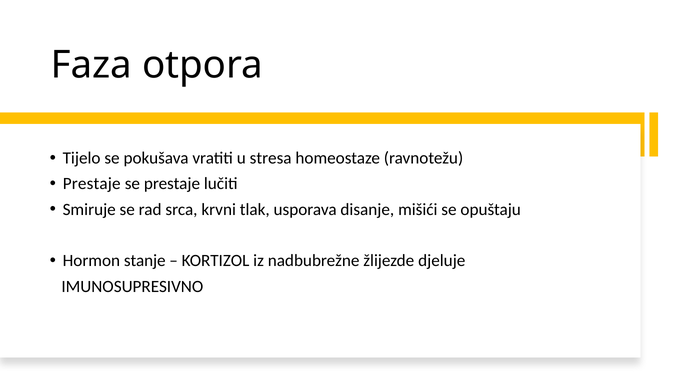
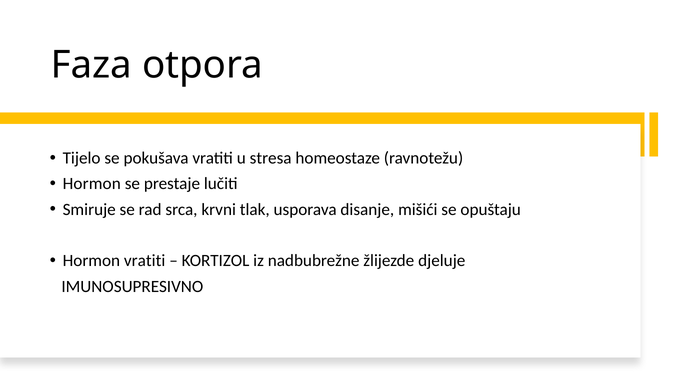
Prestaje at (92, 184): Prestaje -> Hormon
Hormon stanje: stanje -> vratiti
